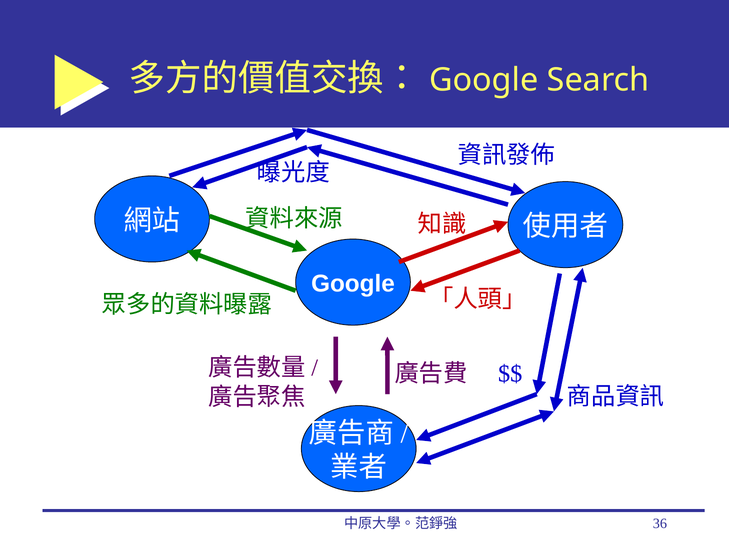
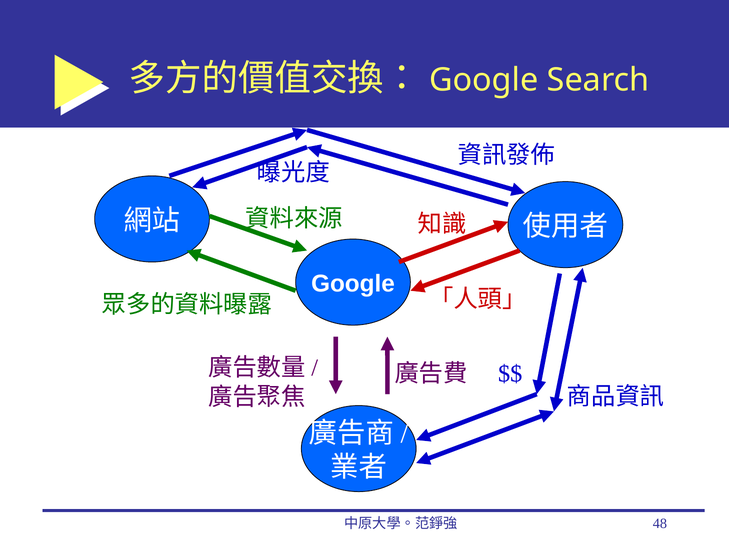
36: 36 -> 48
